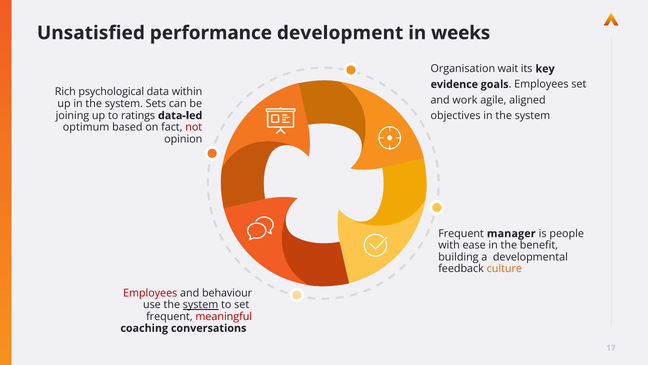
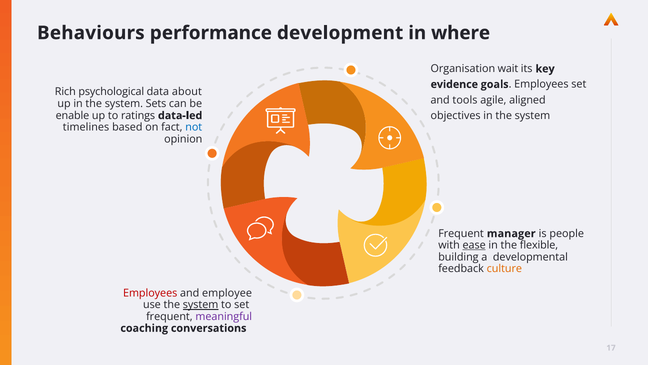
Unsatisfied: Unsatisfied -> Behaviours
weeks: weeks -> where
within: within -> about
work: work -> tools
joining: joining -> enable
optimum: optimum -> timelines
not colour: red -> blue
ease underline: none -> present
benefit: benefit -> flexible
behaviour: behaviour -> employee
meaningful colour: red -> purple
